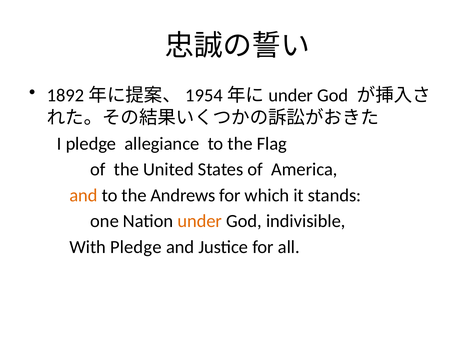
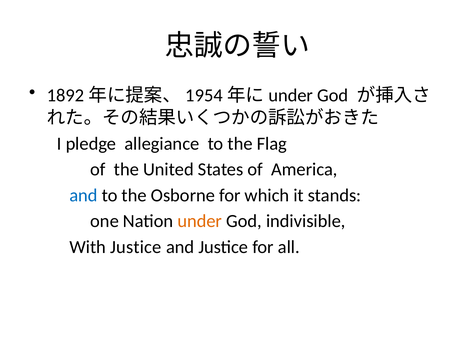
and at (84, 195) colour: orange -> blue
Andrews: Andrews -> Osborne
With Pledge: Pledge -> Justice
